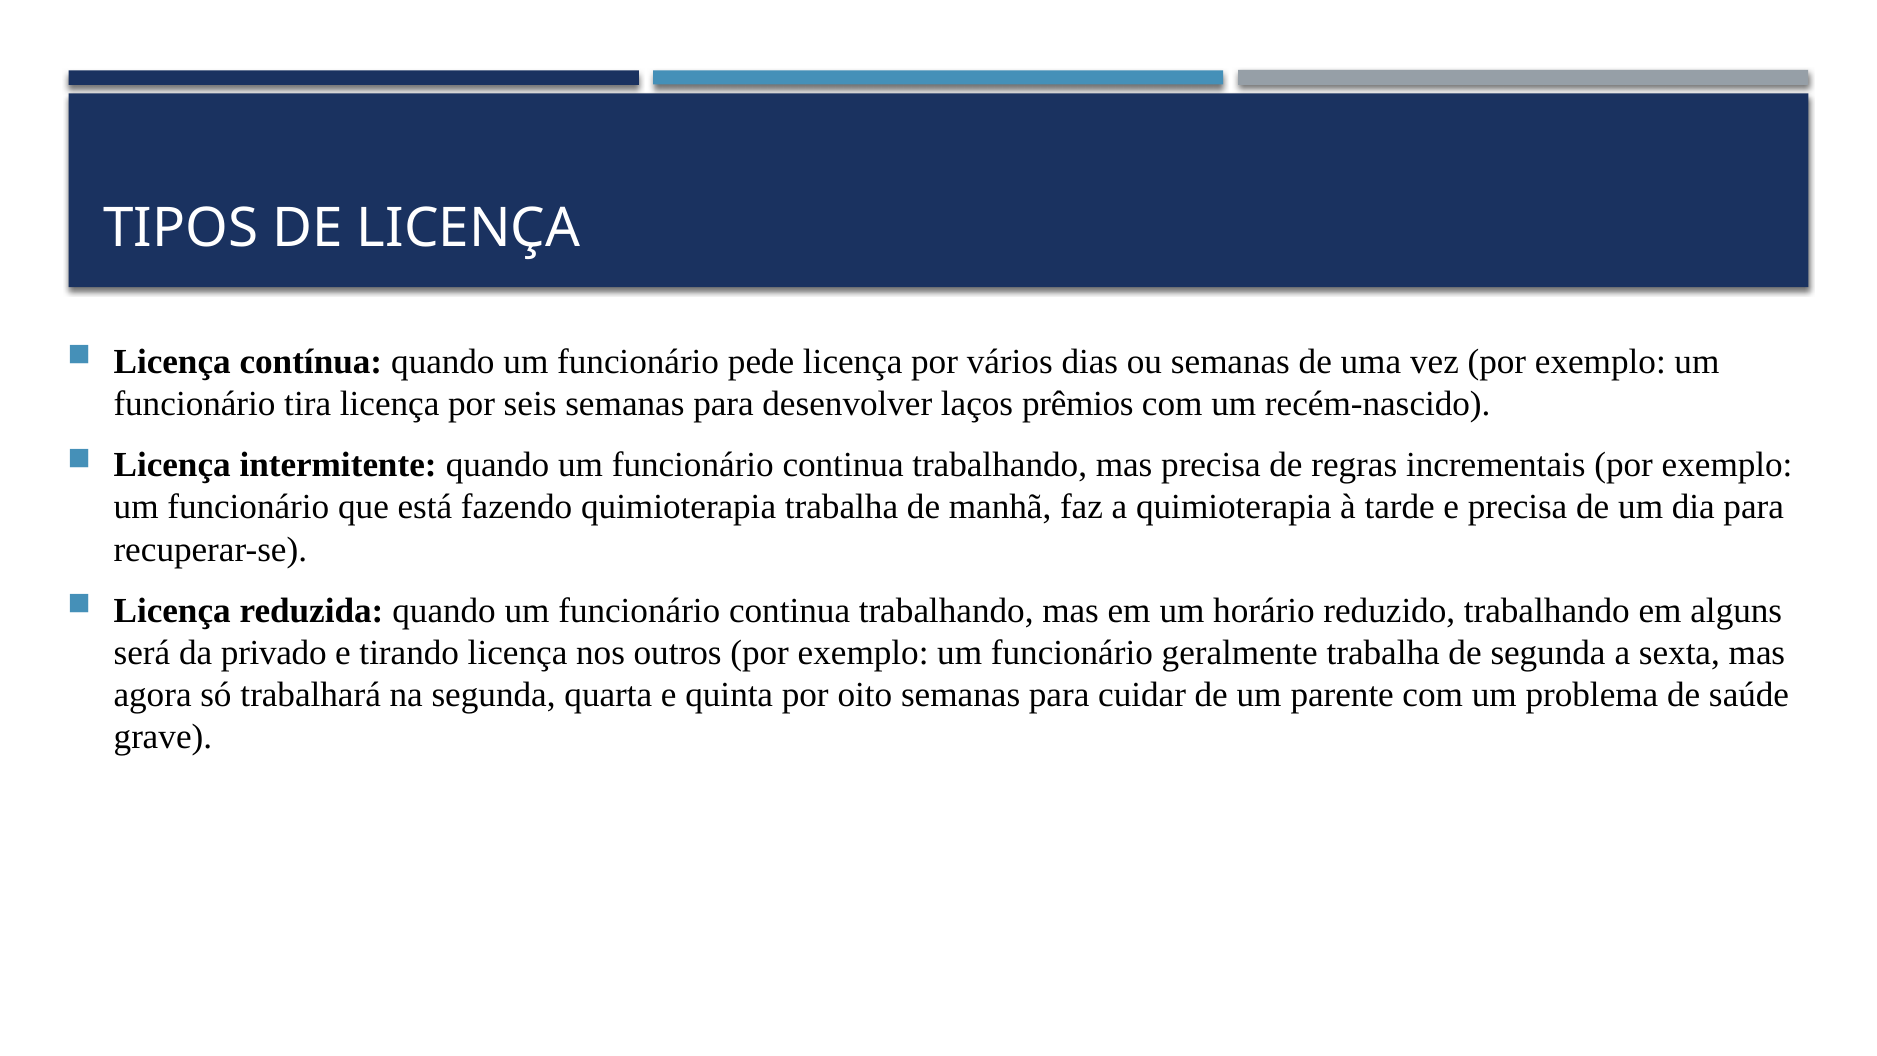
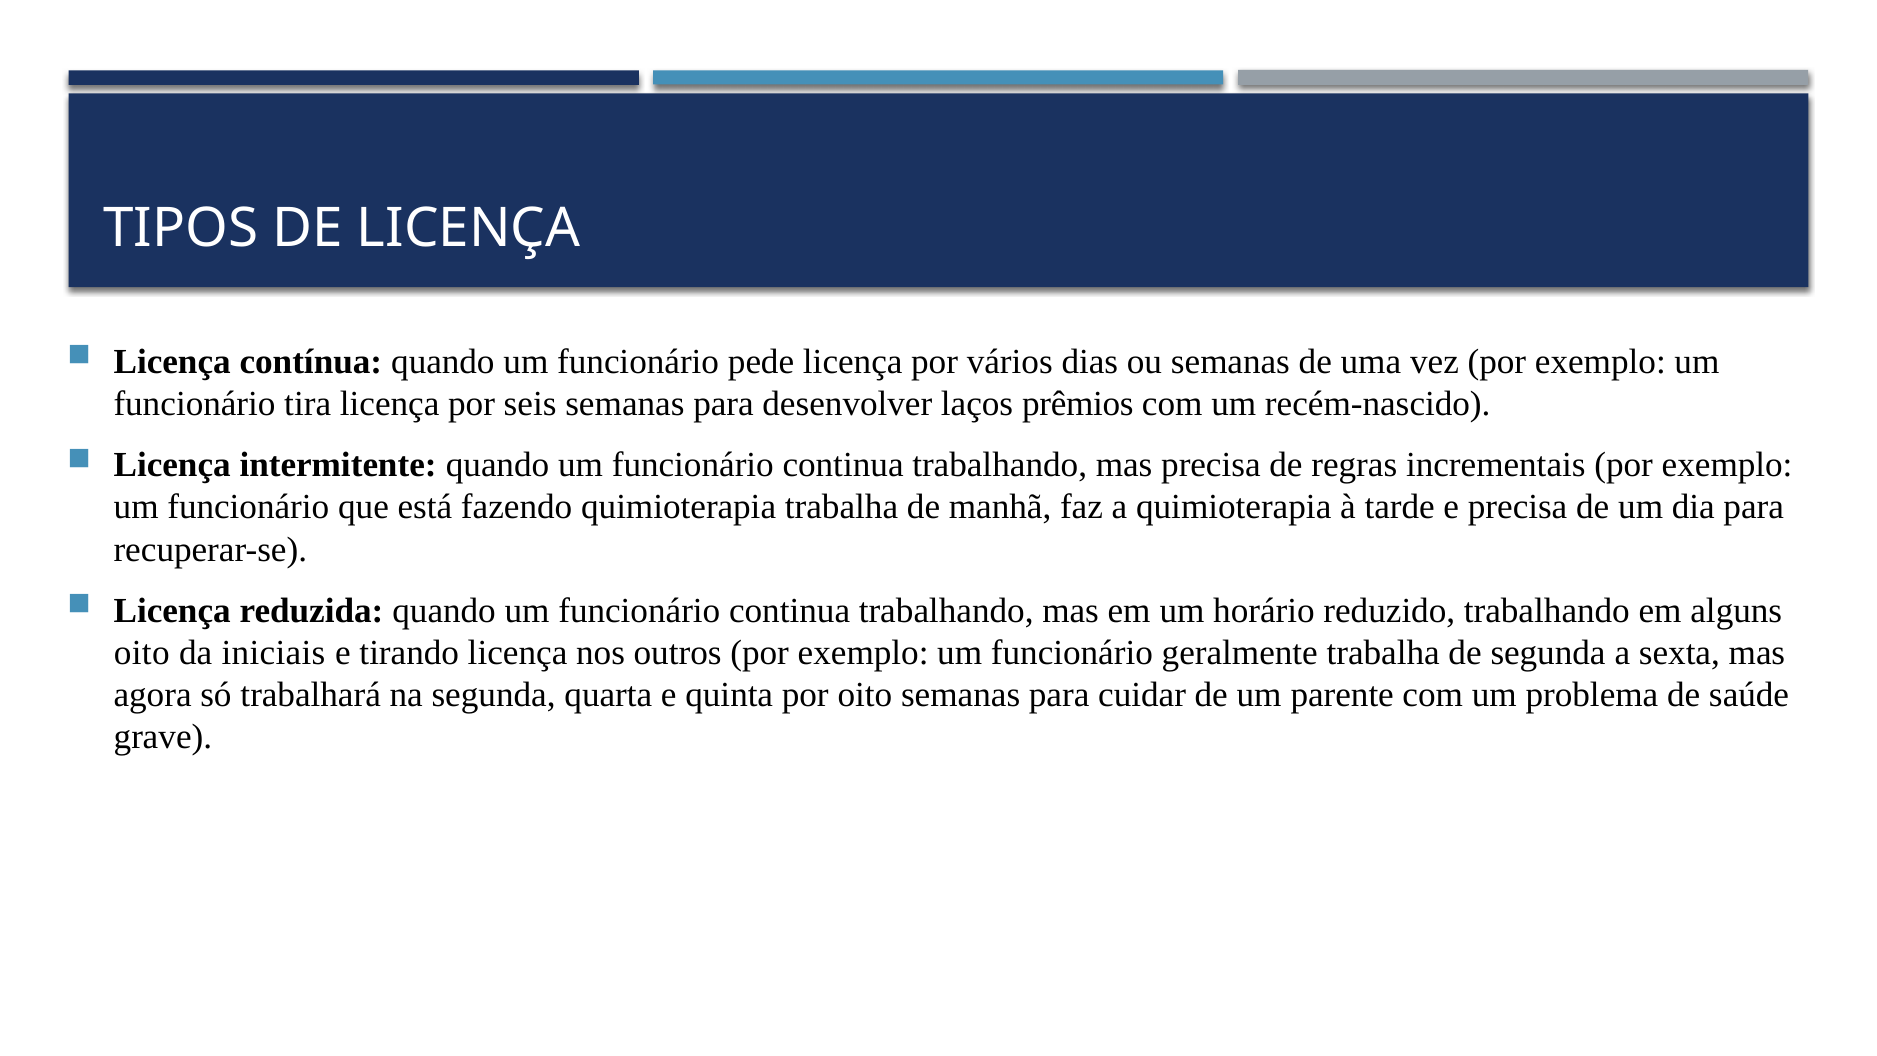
será at (142, 653): será -> oito
privado: privado -> iniciais
